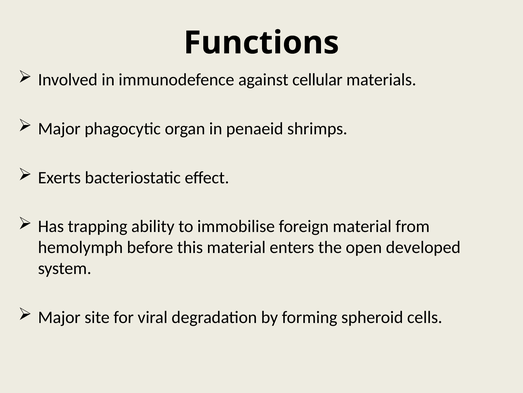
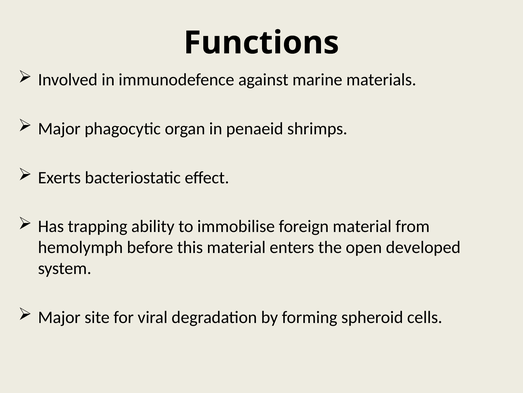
cellular: cellular -> marine
